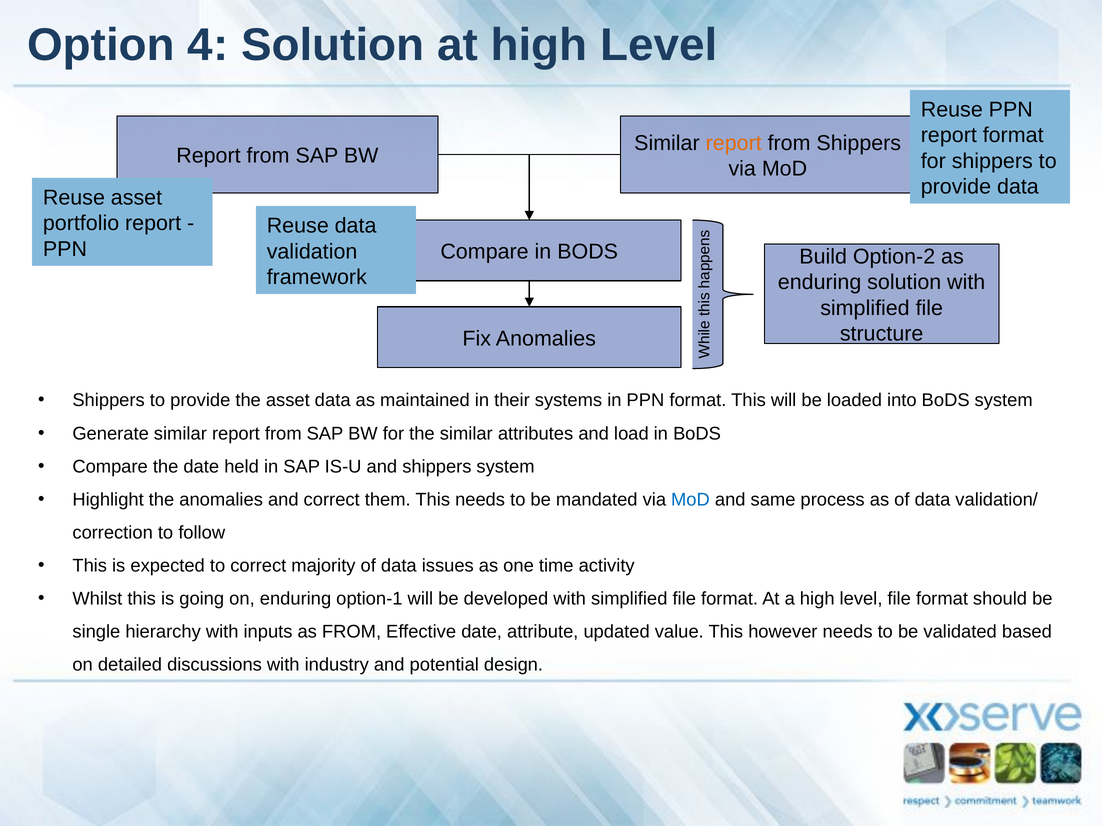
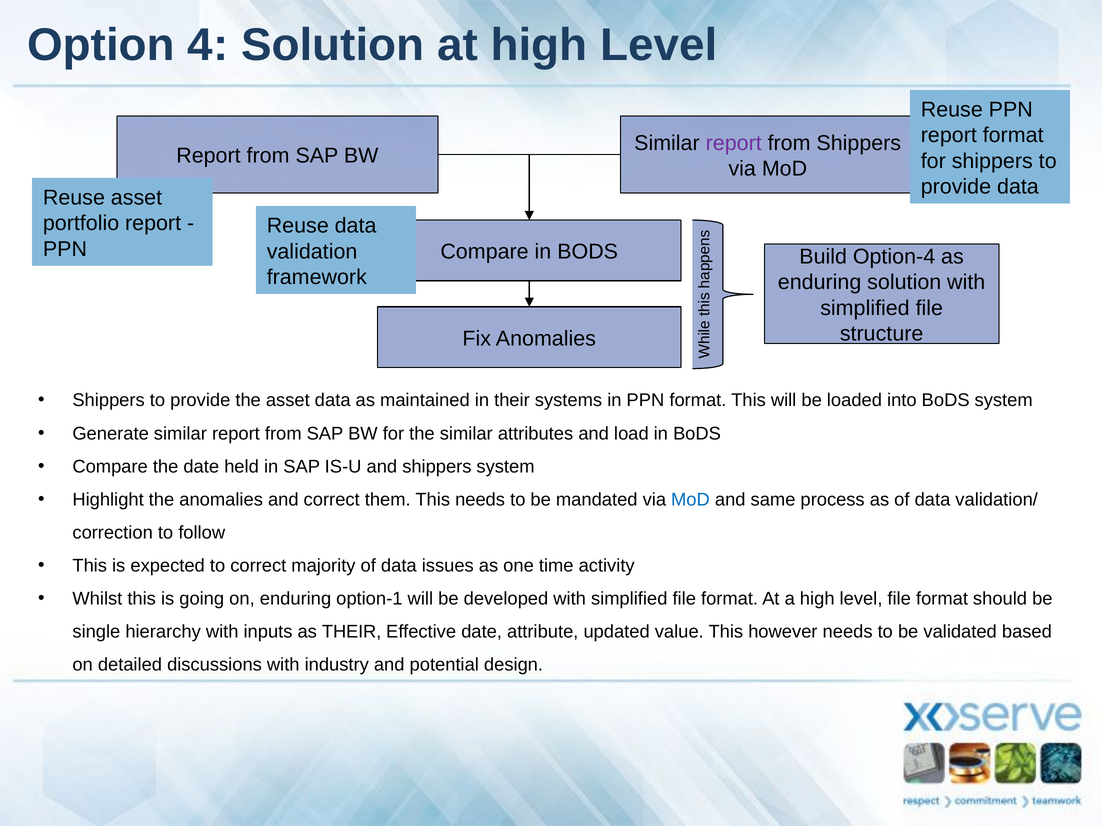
report at (734, 143) colour: orange -> purple
Option-2: Option-2 -> Option-4
as FROM: FROM -> THEIR
